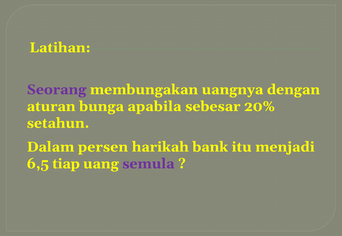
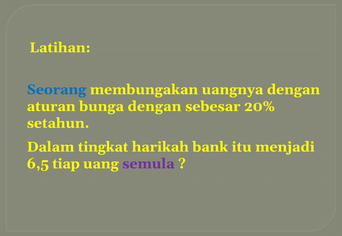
Seorang colour: purple -> blue
bunga apabila: apabila -> dengan
persen: persen -> tingkat
